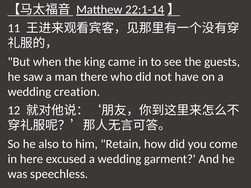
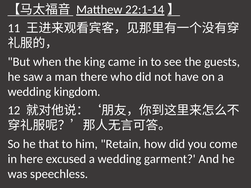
creation: creation -> kingdom
also: also -> that
